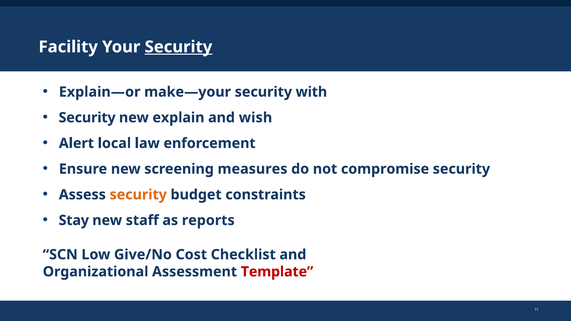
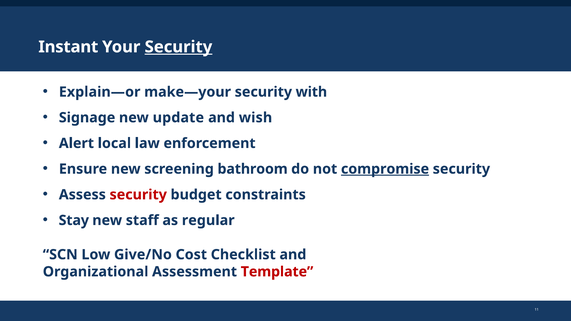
Facility: Facility -> Instant
Security at (87, 118): Security -> Signage
explain: explain -> update
measures: measures -> bathroom
compromise underline: none -> present
security at (138, 195) colour: orange -> red
reports: reports -> regular
